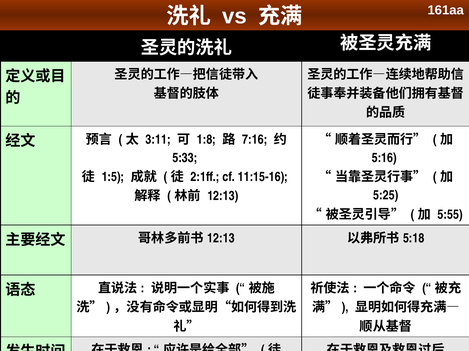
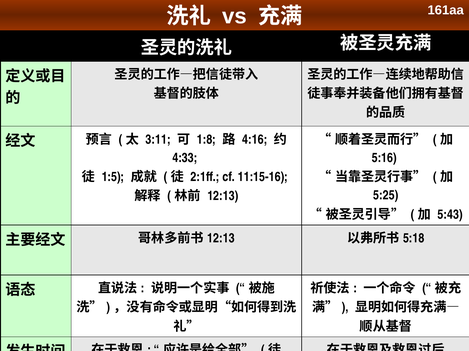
7:16: 7:16 -> 4:16
5:33: 5:33 -> 4:33
5:55: 5:55 -> 5:43
